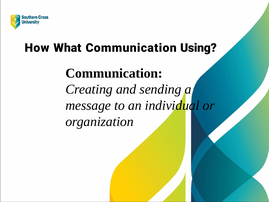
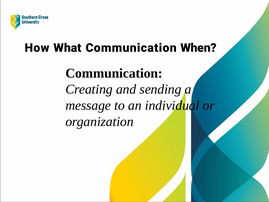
Using: Using -> When
